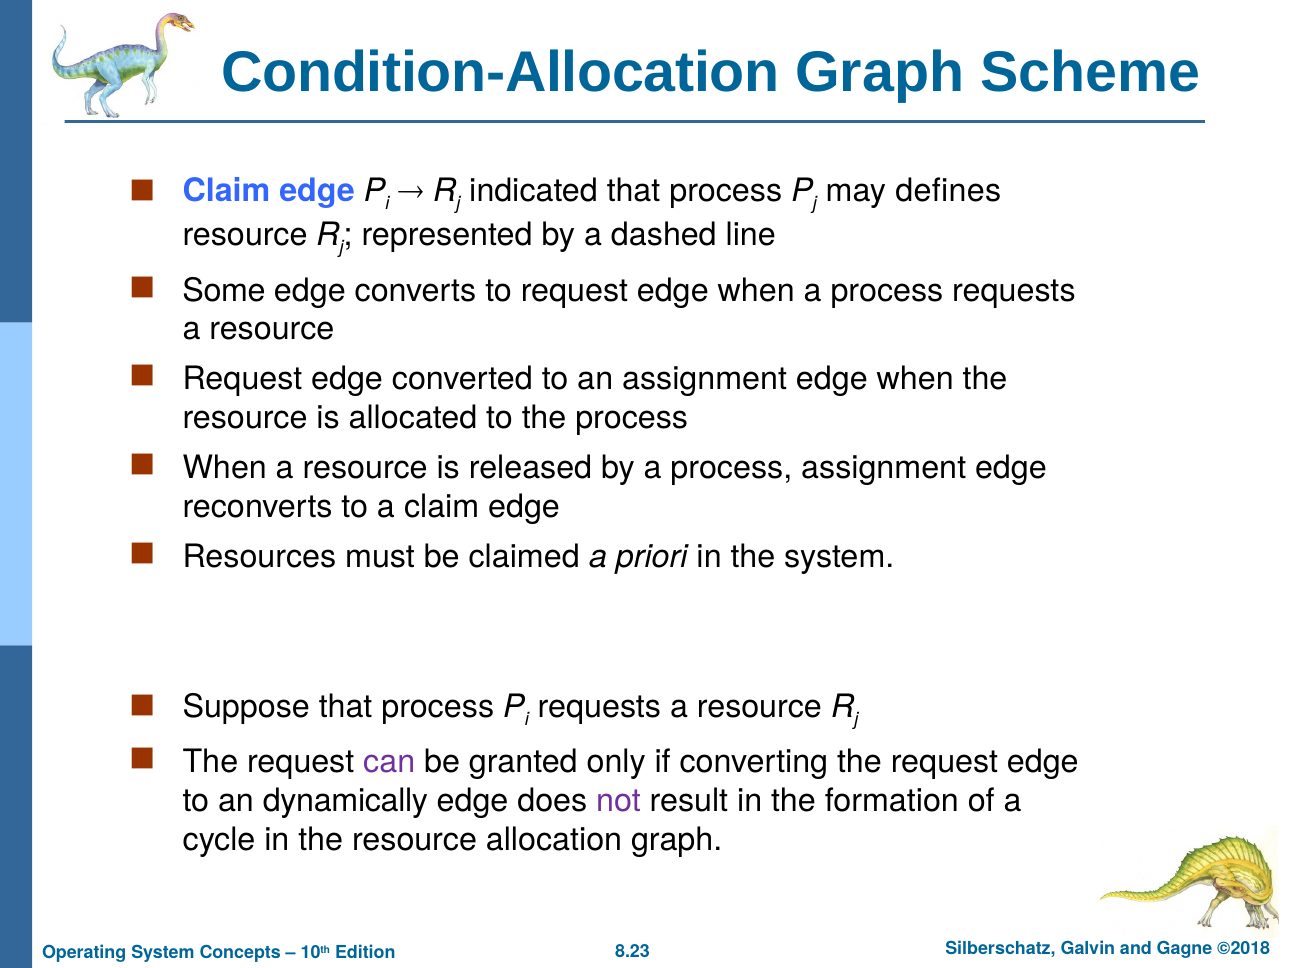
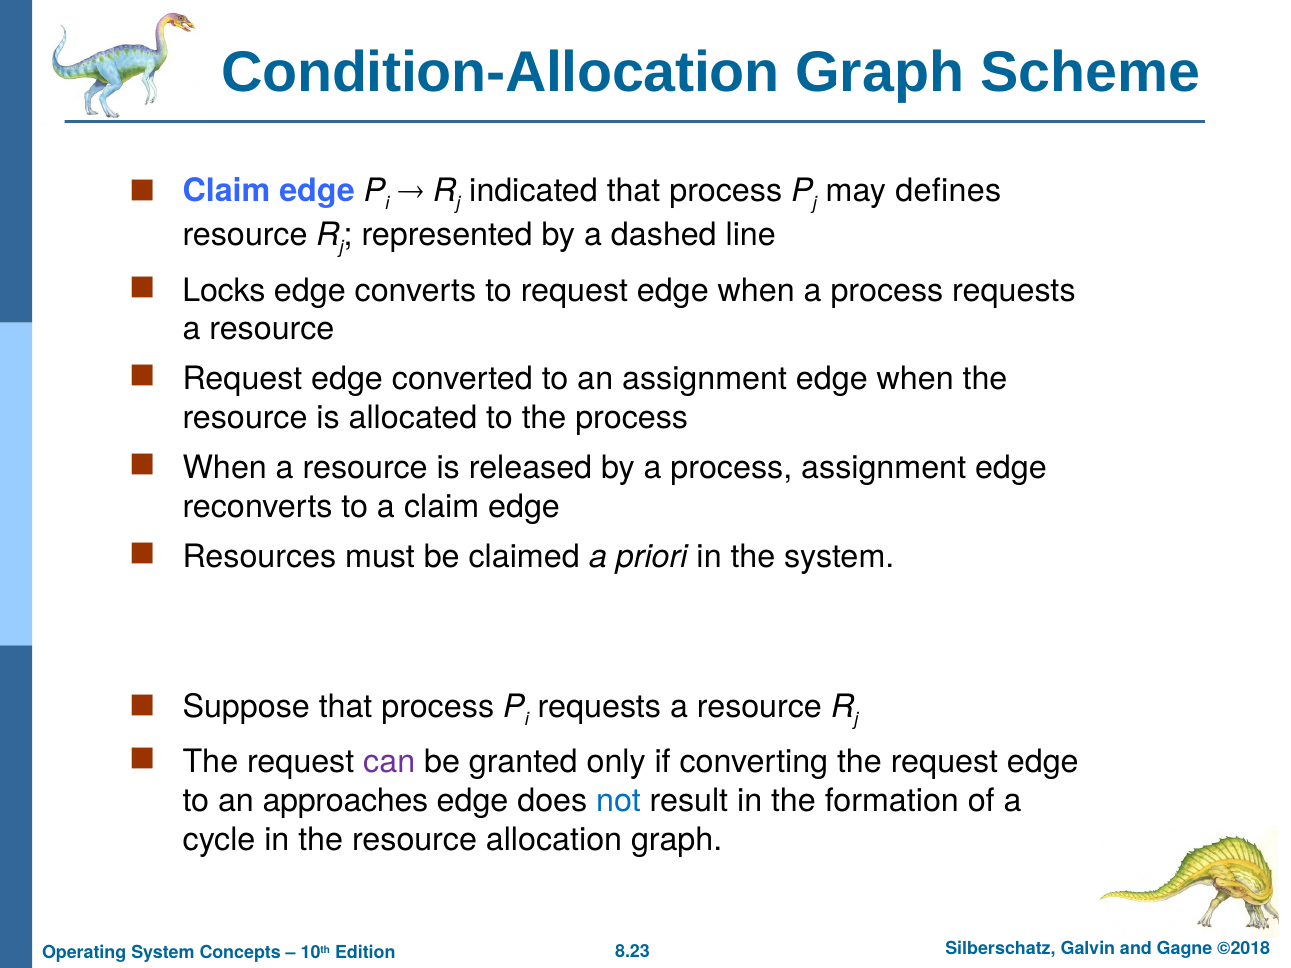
Some: Some -> Locks
dynamically: dynamically -> approaches
not colour: purple -> blue
